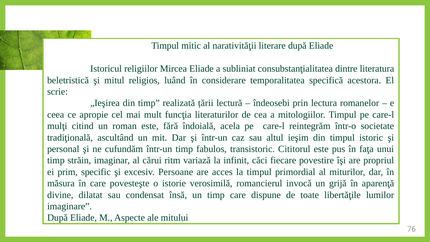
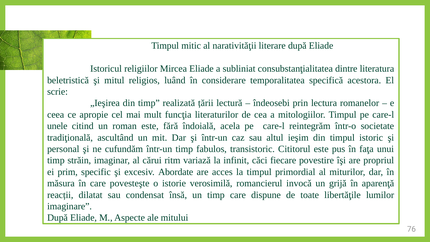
mulţi: mulţi -> unele
Persoane: Persoane -> Abordate
divine: divine -> reacții
